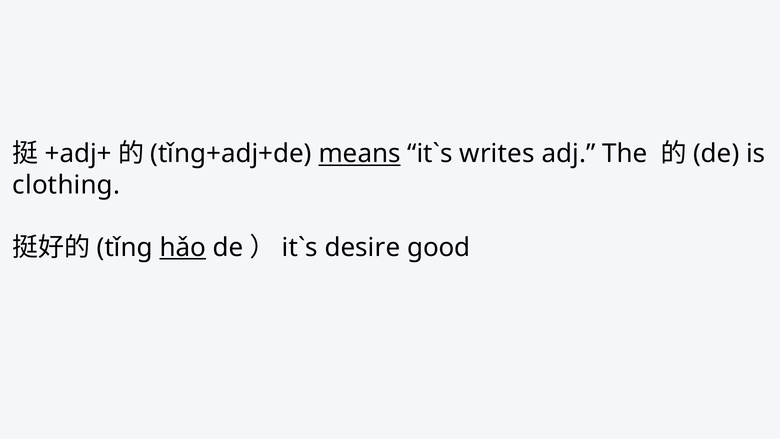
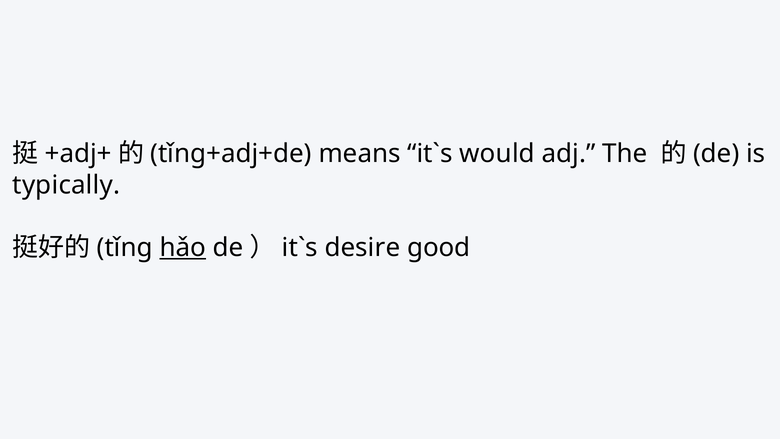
means underline: present -> none
writes: writes -> would
clothing: clothing -> typically
